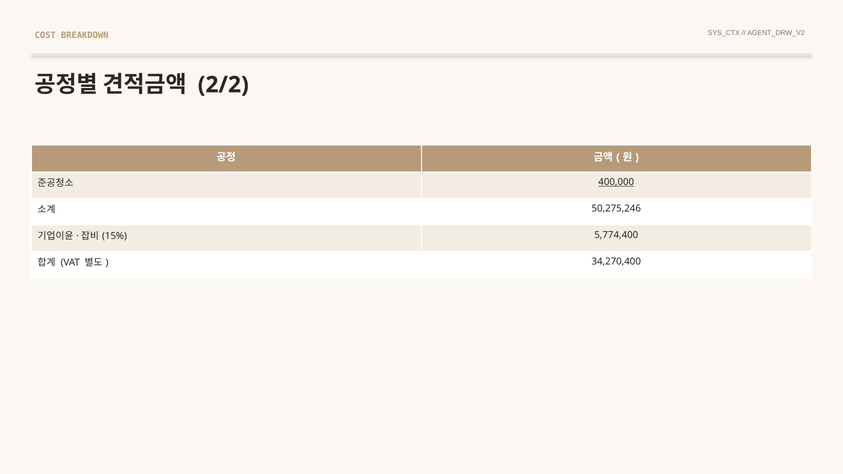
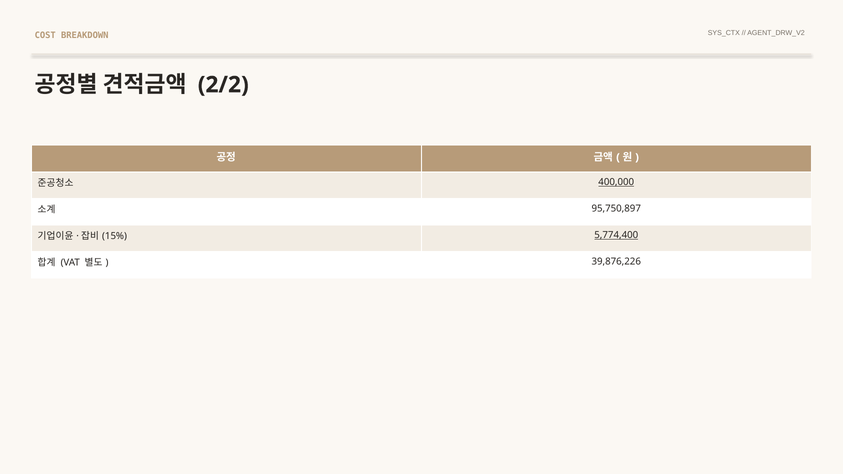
50,275,246: 50,275,246 -> 95,750,897
5,774,400 underline: none -> present
34,270,400: 34,270,400 -> 39,876,226
